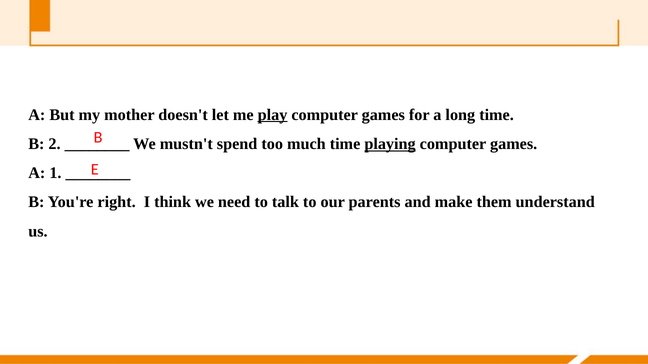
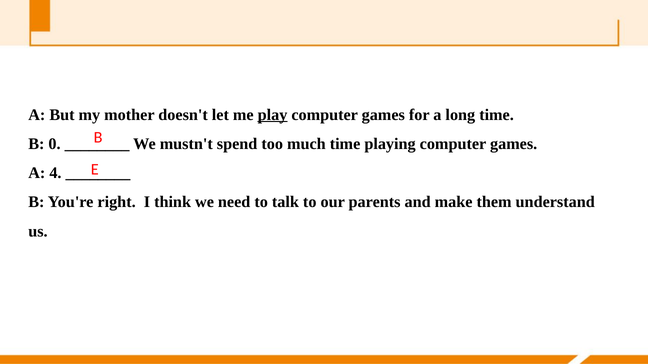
2: 2 -> 0
playing underline: present -> none
1: 1 -> 4
